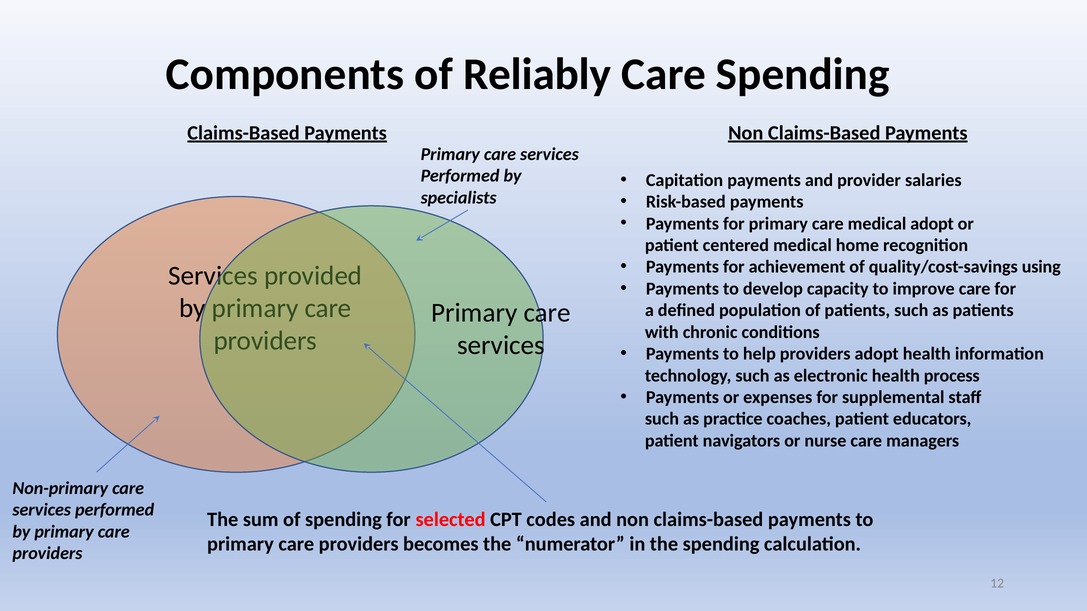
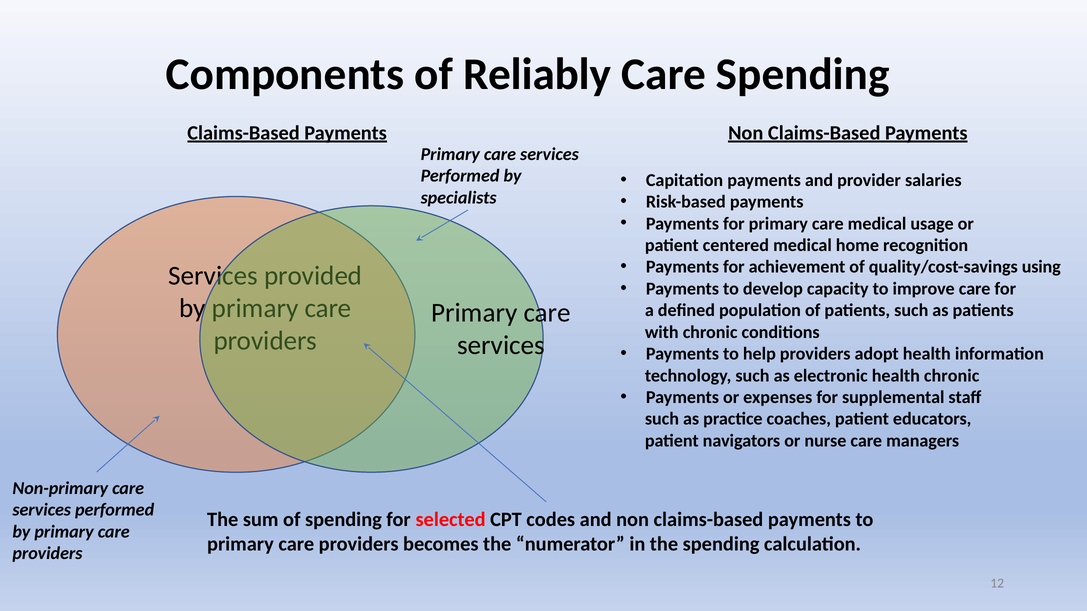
medical adopt: adopt -> usage
health process: process -> chronic
